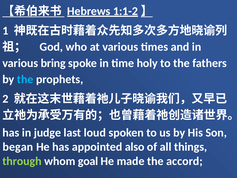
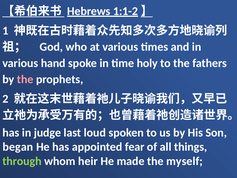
bring: bring -> hand
the at (25, 79) colour: light blue -> pink
also: also -> fear
goal: goal -> heir
accord: accord -> myself
